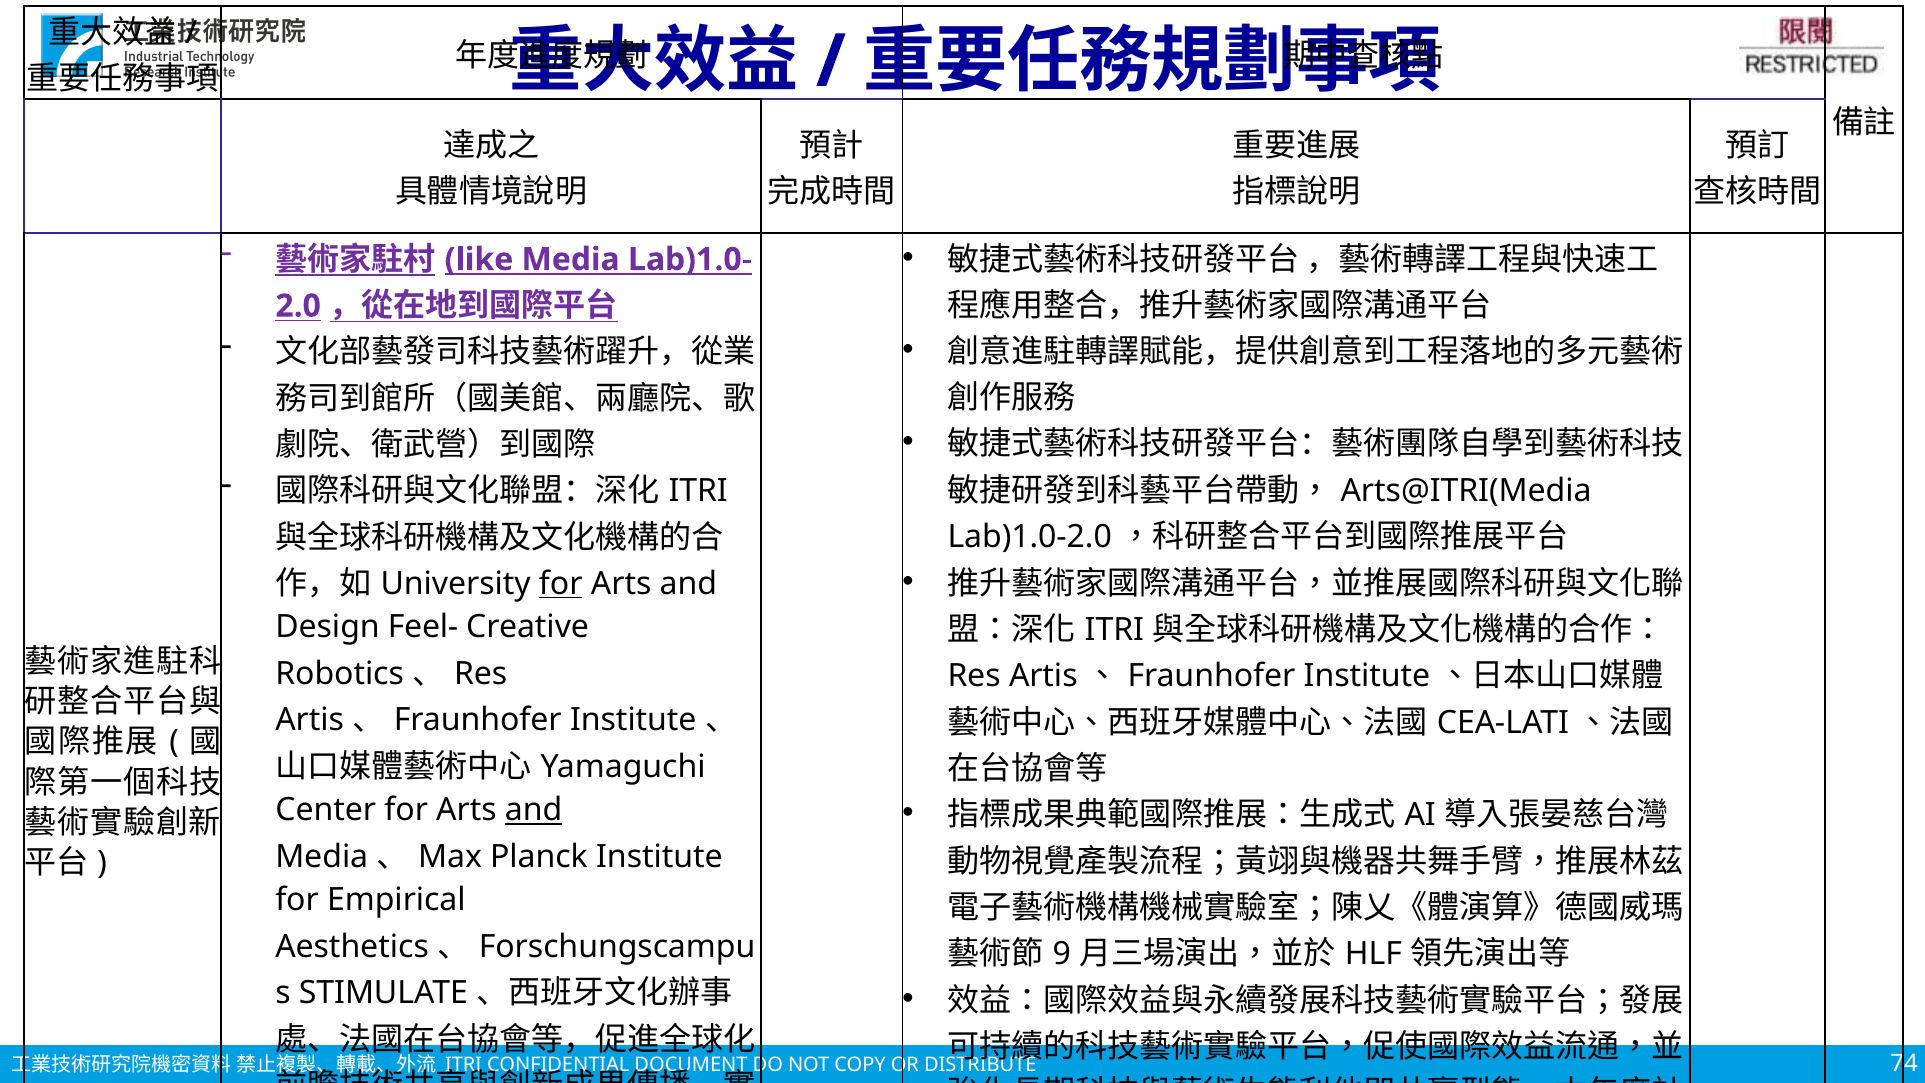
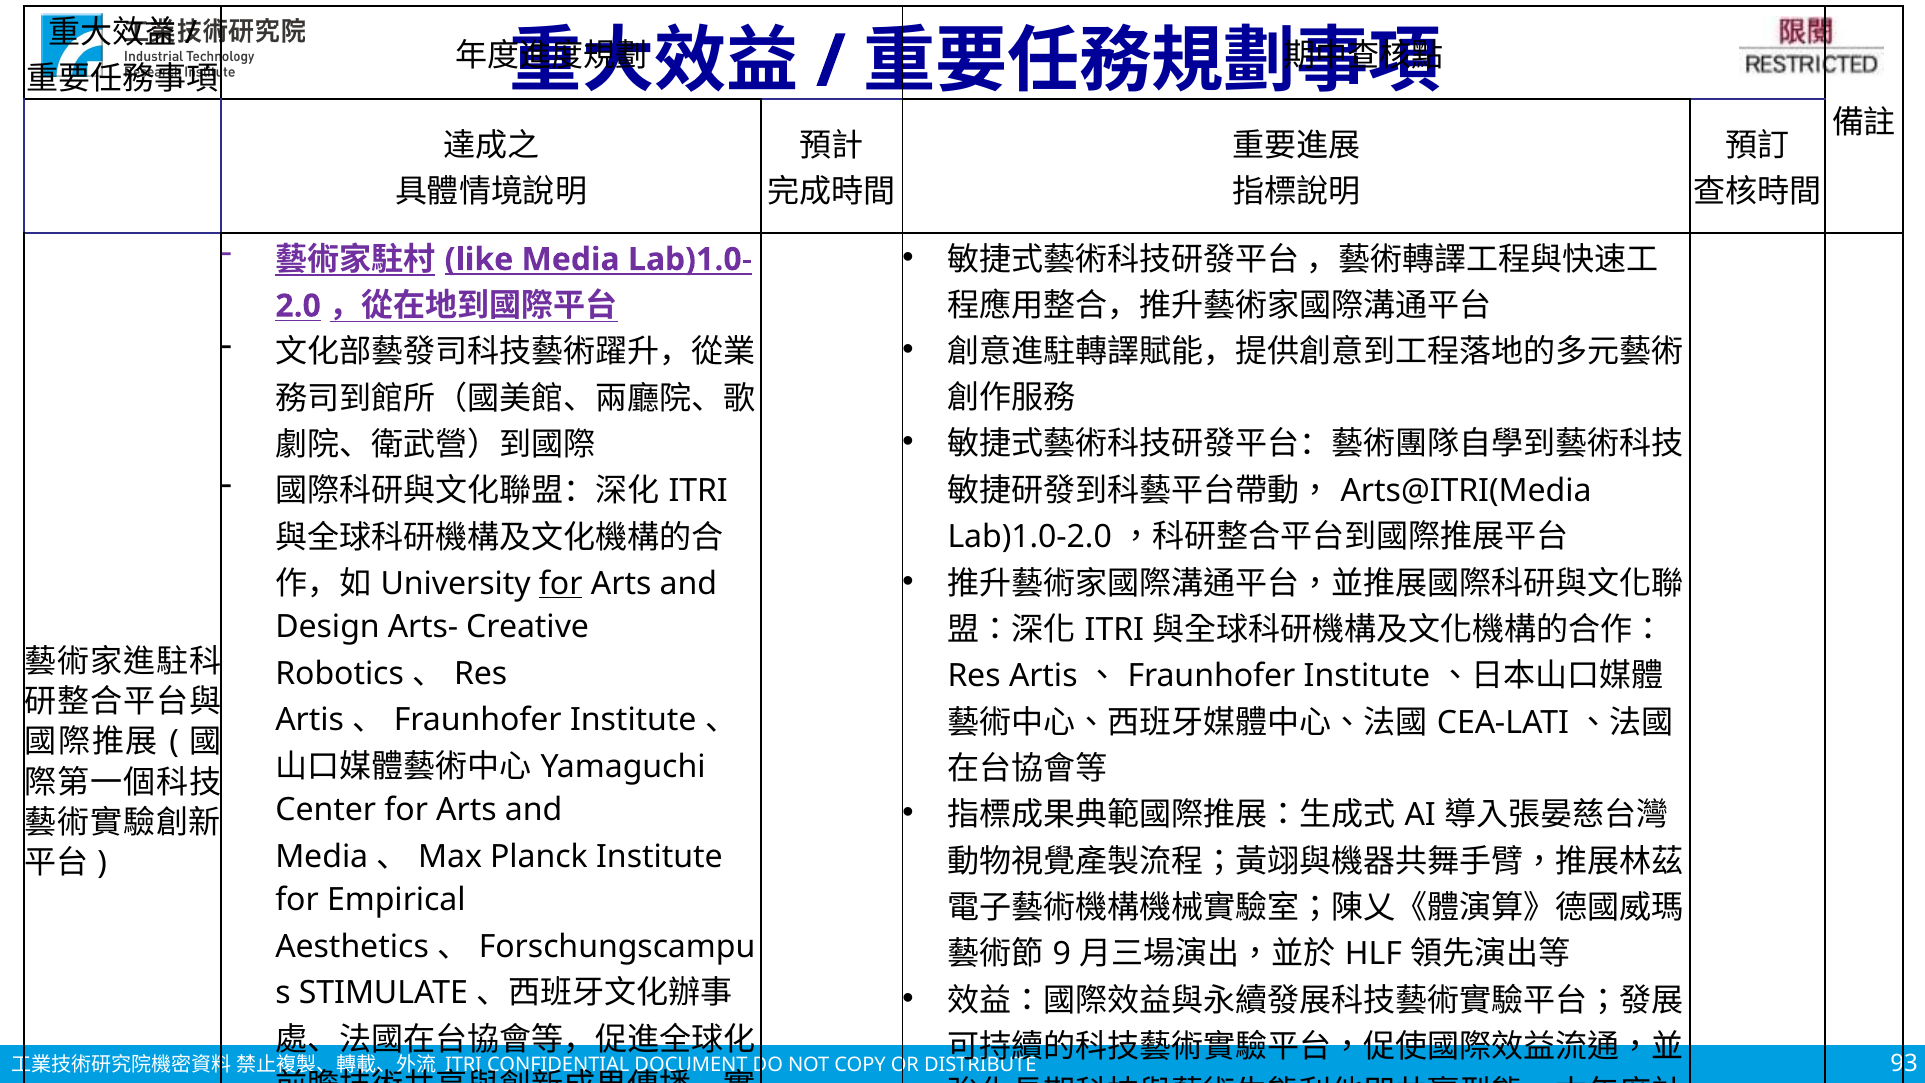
Feel-: Feel- -> Arts-
and at (534, 810) underline: present -> none
74: 74 -> 93
